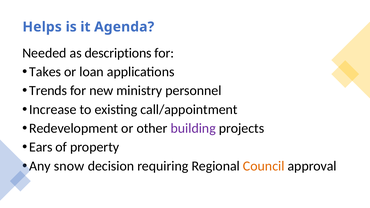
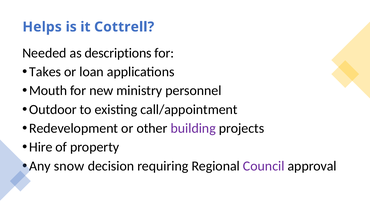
Agenda: Agenda -> Cottrell
Trends: Trends -> Mouth
Increase: Increase -> Outdoor
Ears: Ears -> Hire
Council colour: orange -> purple
